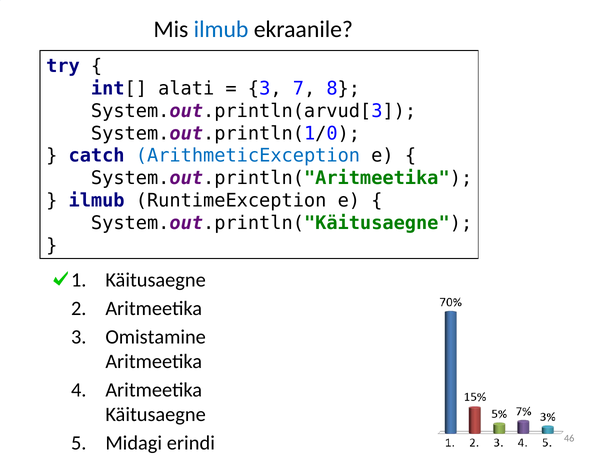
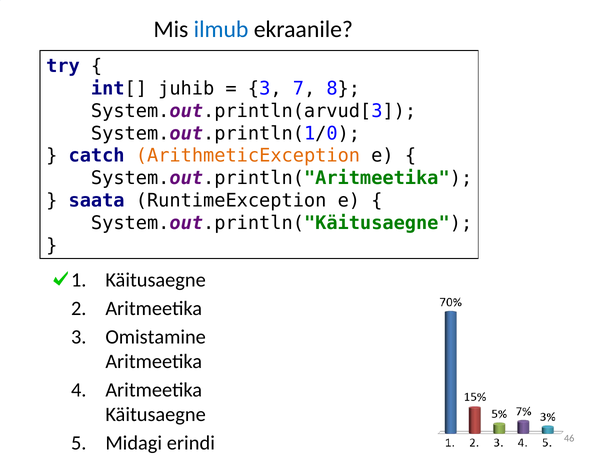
alati: alati -> juhib
ArithmeticException colour: blue -> orange
ilmub at (97, 200): ilmub -> saata
